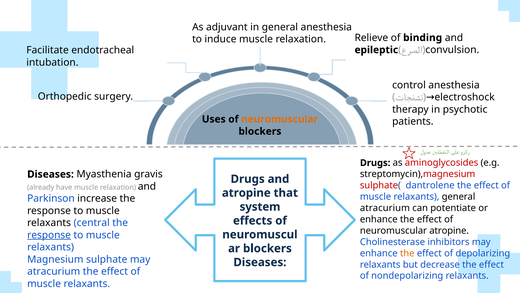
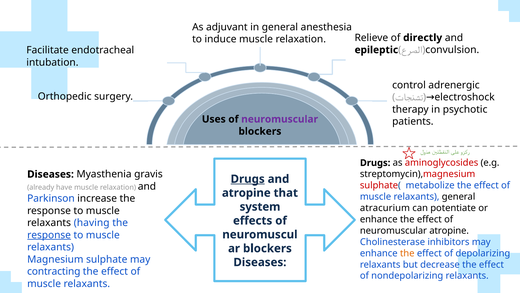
binding: binding -> directly
control anesthesia: anesthesia -> adrenergic
neuromuscular at (280, 119) colour: orange -> purple
Drugs at (248, 179) underline: none -> present
dantrolene: dantrolene -> metabolize
central: central -> having
atracurium at (54, 271): atracurium -> contracting
